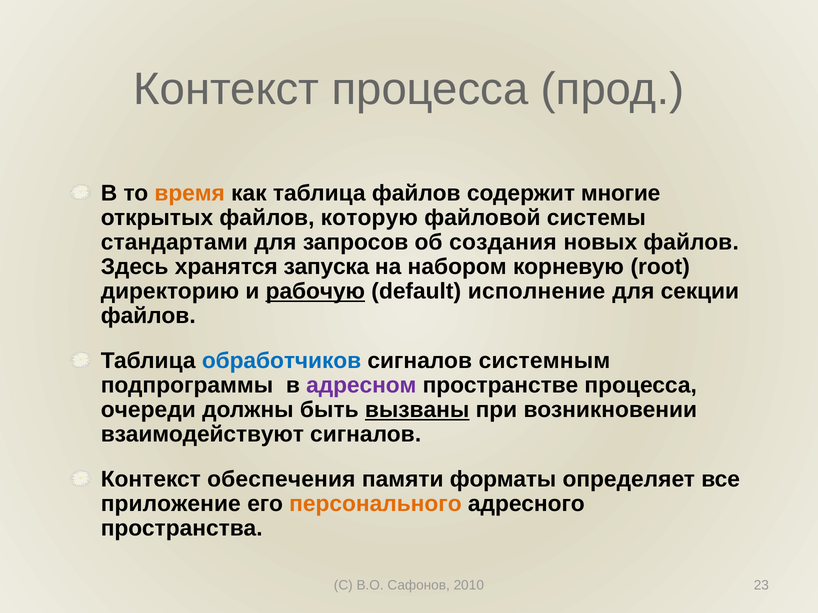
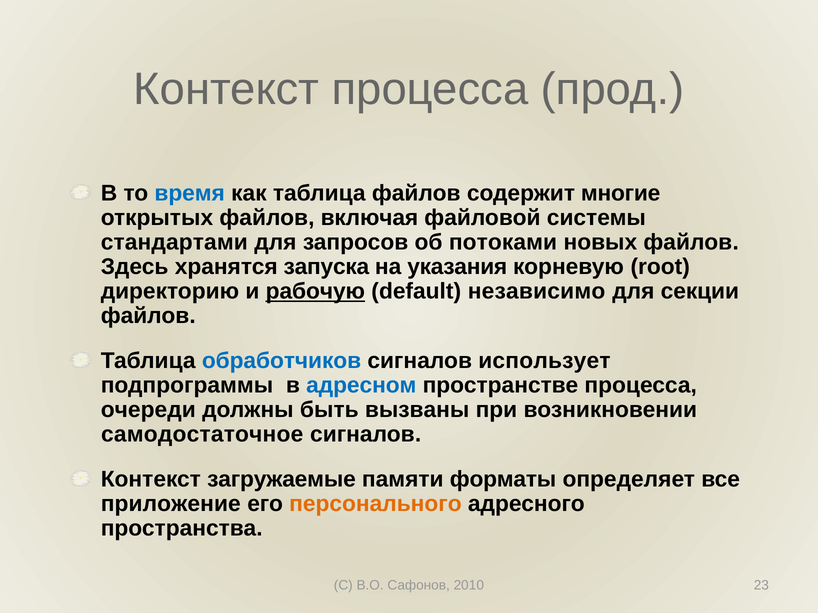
время colour: orange -> blue
которую: которую -> включая
создания: создания -> потоками
набором: набором -> указания
исполнение: исполнение -> независимо
системным: системным -> использует
адресном colour: purple -> blue
вызваны underline: present -> none
взаимодействуют: взаимодействуют -> самодостаточное
обеспечения: обеспечения -> загружаемые
